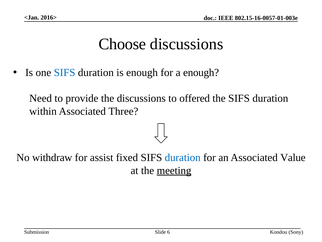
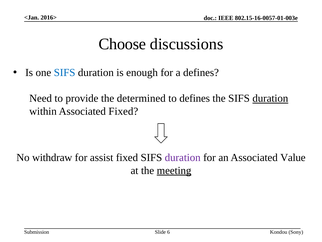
a enough: enough -> defines
the discussions: discussions -> determined
to offered: offered -> defines
duration at (270, 98) underline: none -> present
Associated Three: Three -> Fixed
duration at (183, 157) colour: blue -> purple
